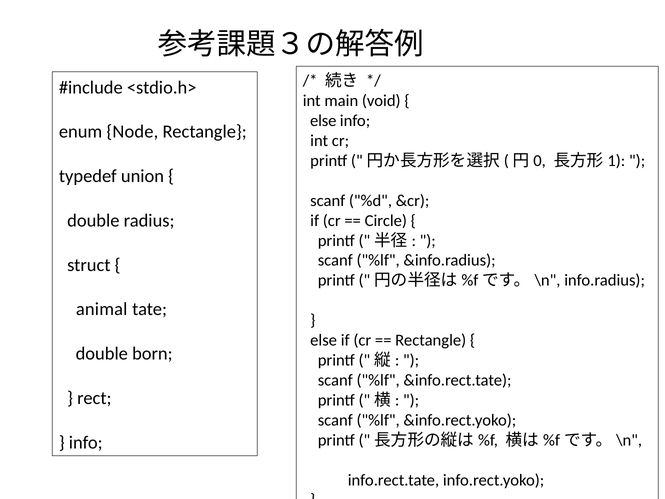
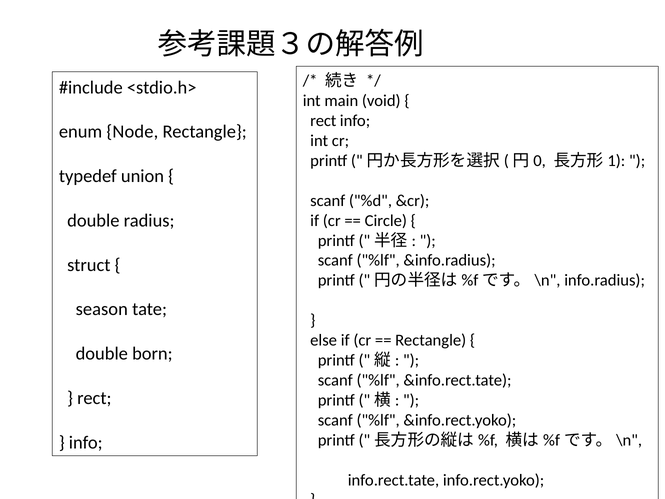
else at (323, 121): else -> rect
animal: animal -> season
